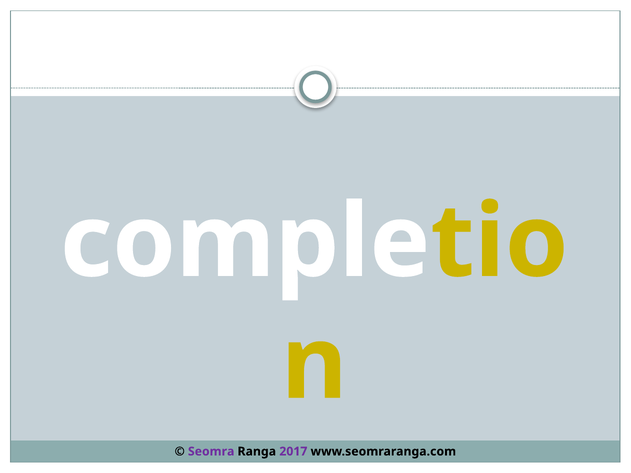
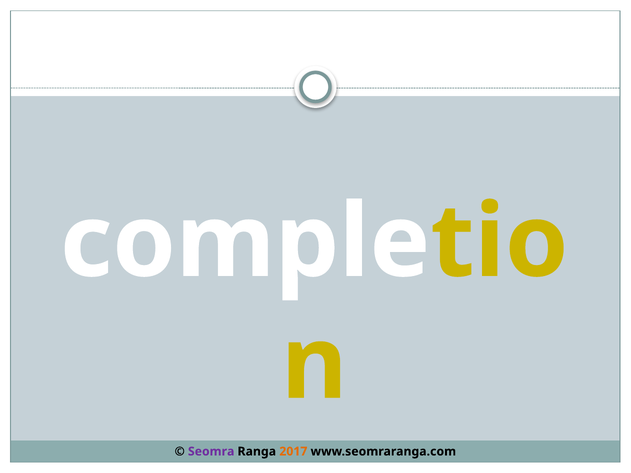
2017 colour: purple -> orange
